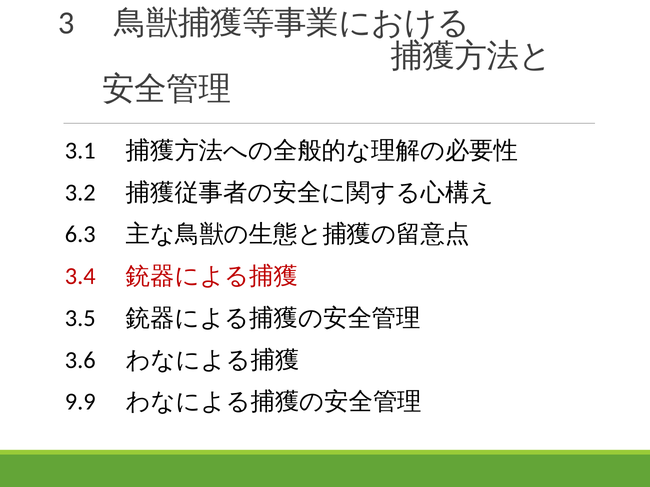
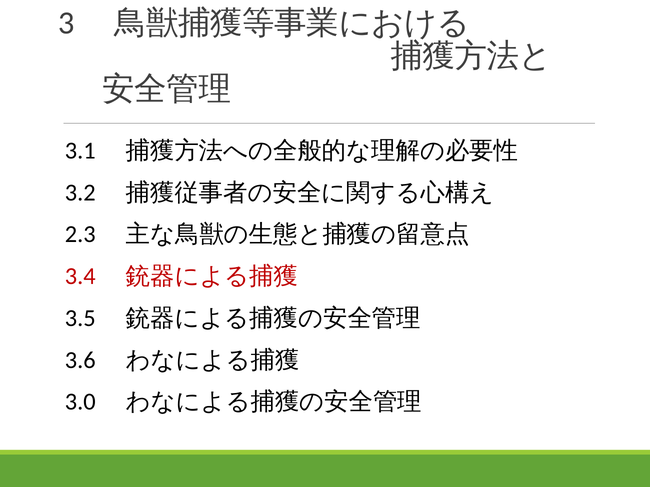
6.3: 6.3 -> 2.3
9.9: 9.9 -> 3.0
